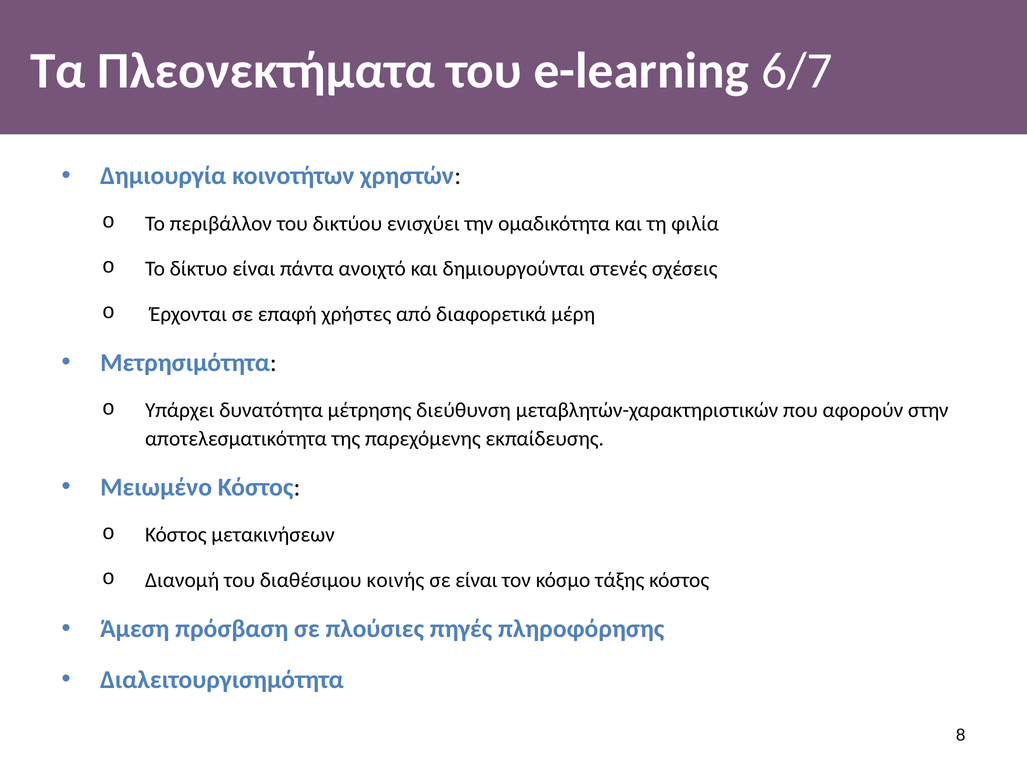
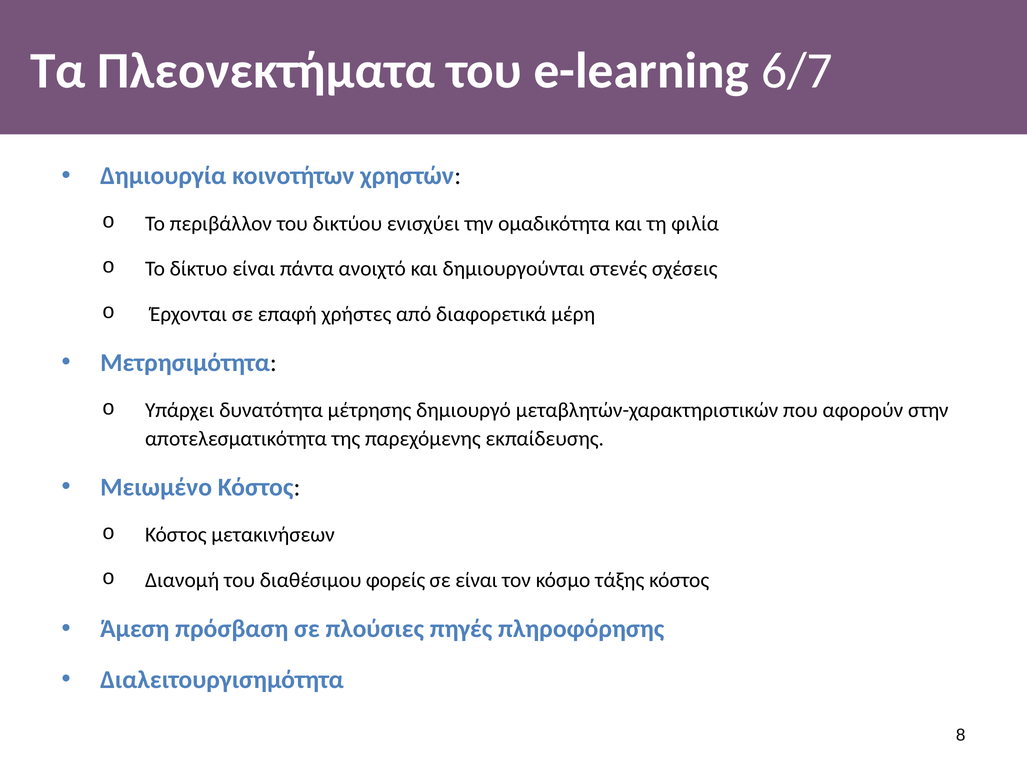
διεύθυνση: διεύθυνση -> δημιουργό
κοινής: κοινής -> φορείς
